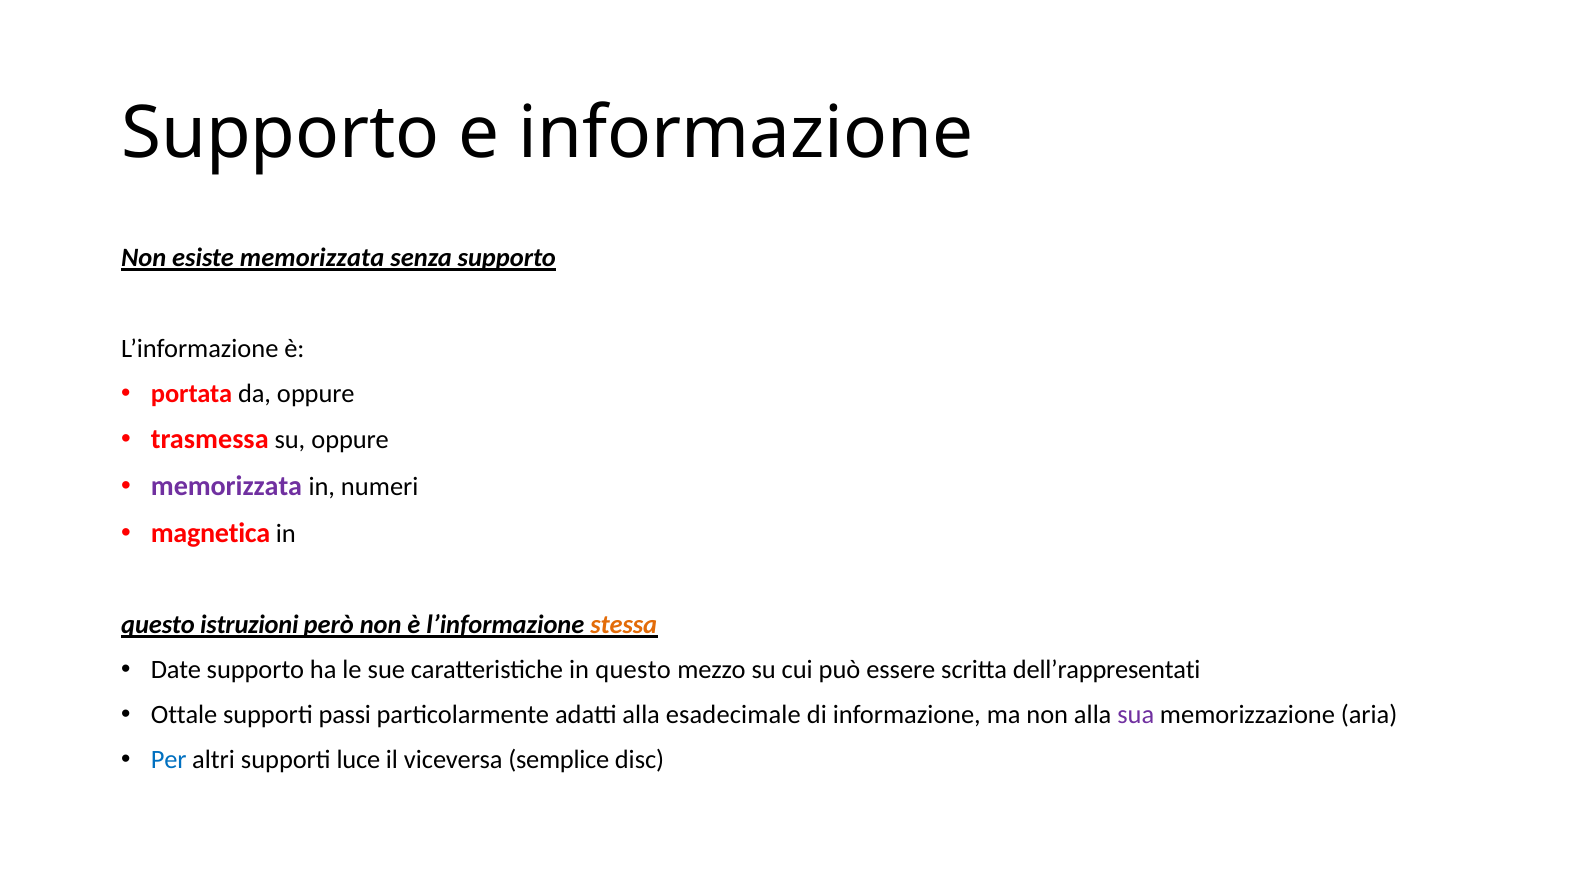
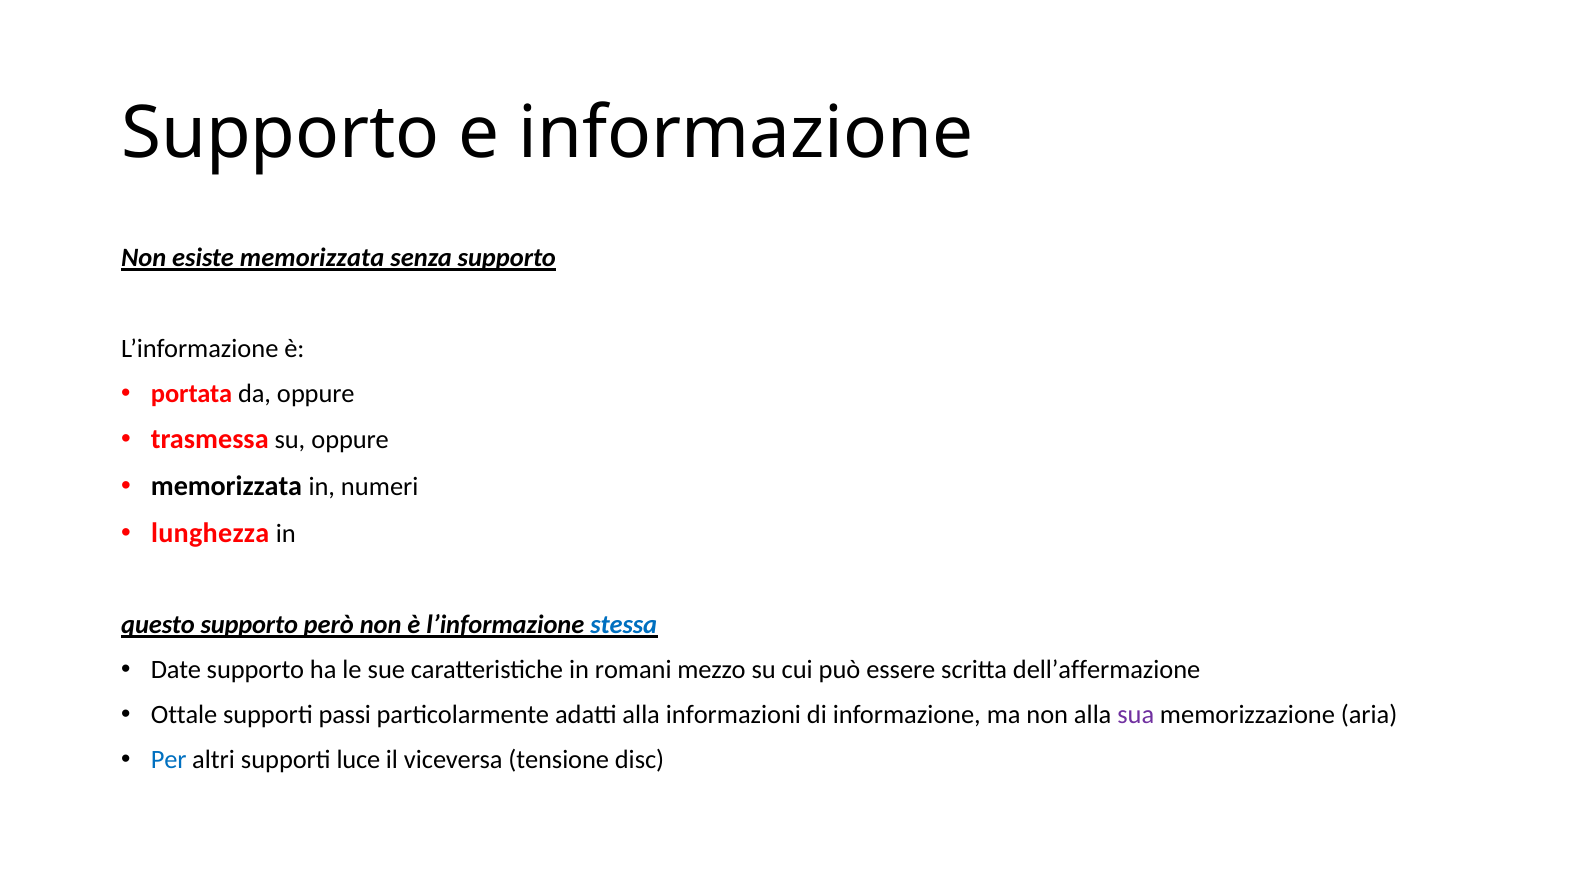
memorizzata at (227, 486) colour: purple -> black
magnetica: magnetica -> lunghezza
questo istruzioni: istruzioni -> supporto
stessa colour: orange -> blue
caratteristiche in questo: questo -> romani
dell’rappresentati: dell’rappresentati -> dell’affermazione
esadecimale: esadecimale -> informazioni
semplice: semplice -> tensione
